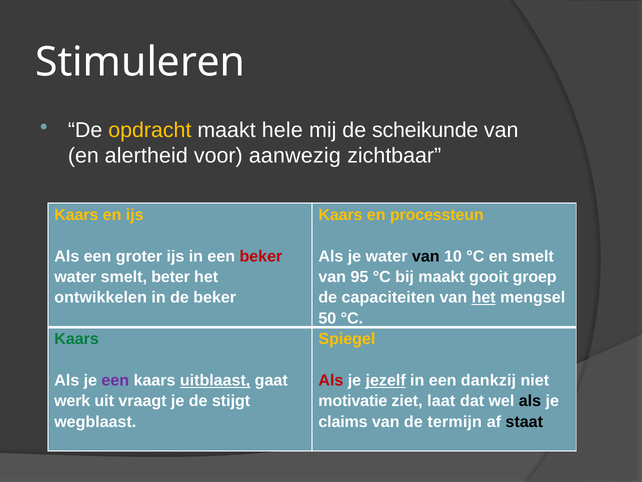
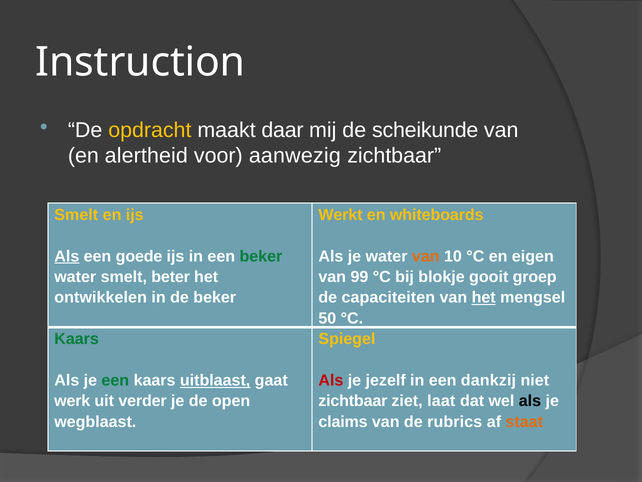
Stimuleren: Stimuleren -> Instruction
hele: hele -> daar
Kaars at (76, 215): Kaars -> Smelt
Kaars at (340, 215): Kaars -> Werkt
processteun: processteun -> whiteboards
Als at (67, 256) underline: none -> present
groter: groter -> goede
beker at (261, 256) colour: red -> green
van at (426, 256) colour: black -> orange
en smelt: smelt -> eigen
95: 95 -> 99
bij maakt: maakt -> blokje
een at (115, 380) colour: purple -> green
jezelf underline: present -> none
vraagt: vraagt -> verder
stijgt: stijgt -> open
motivatie at (353, 401): motivatie -> zichtbaar
termijn: termijn -> rubrics
staat colour: black -> orange
